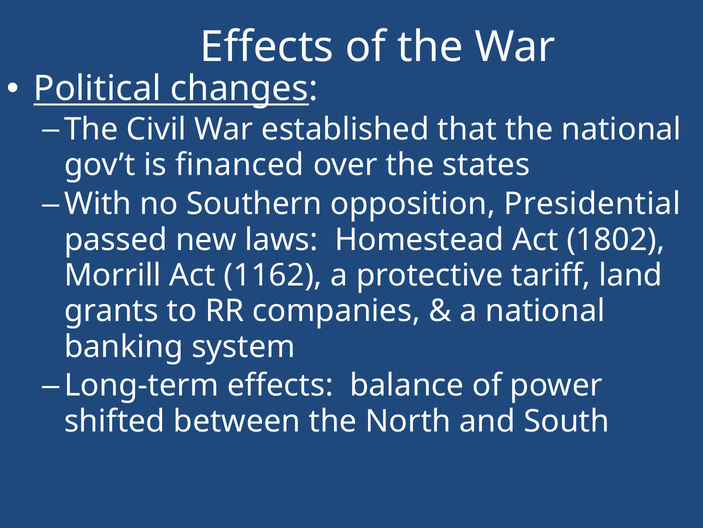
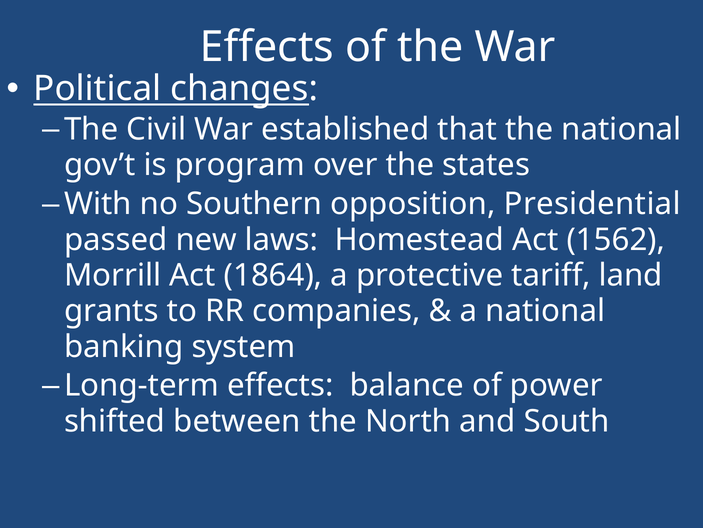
financed: financed -> program
1802: 1802 -> 1562
1162: 1162 -> 1864
